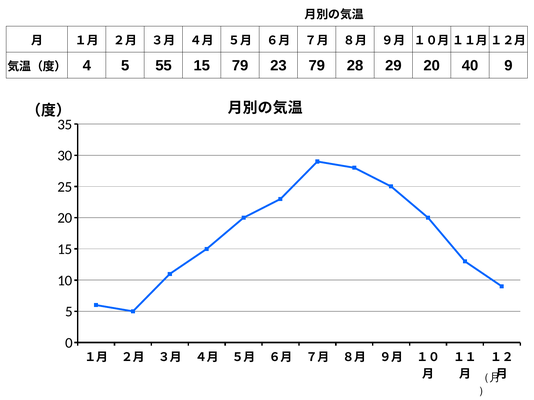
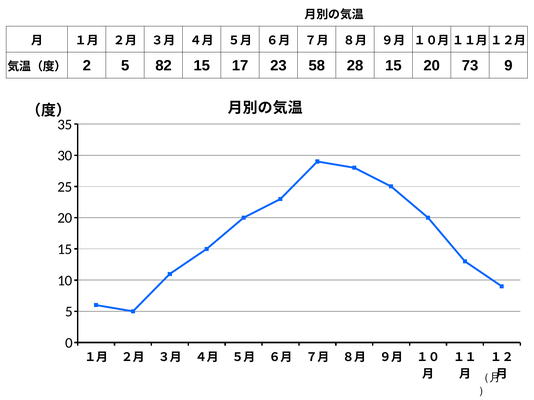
4: 4 -> 2
55: 55 -> 82
15 79: 79 -> 17
23 79: 79 -> 58
28 29: 29 -> 15
40: 40 -> 73
